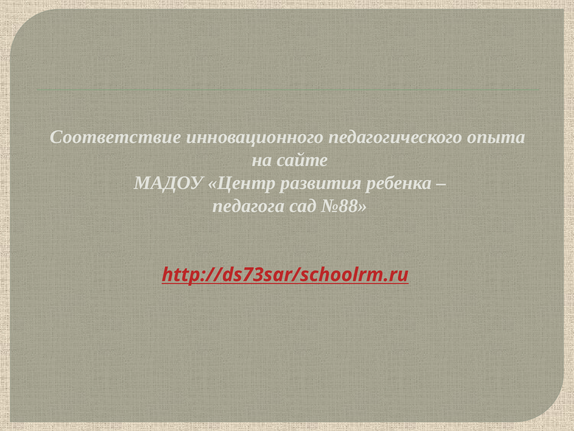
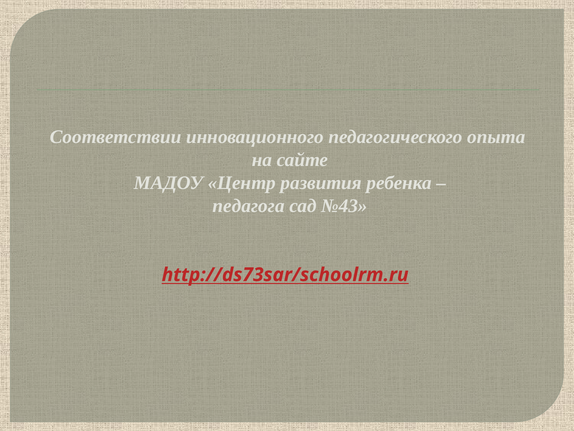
Соответствие: Соответствие -> Соответствии
№88: №88 -> №43
